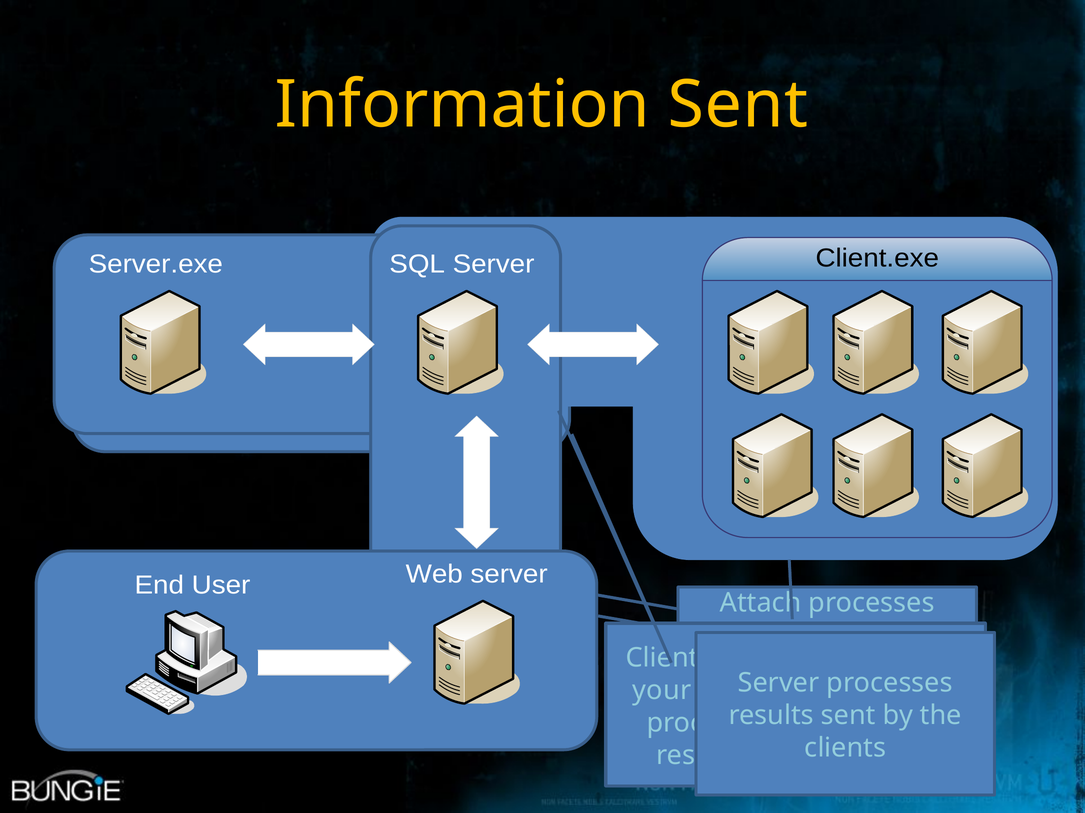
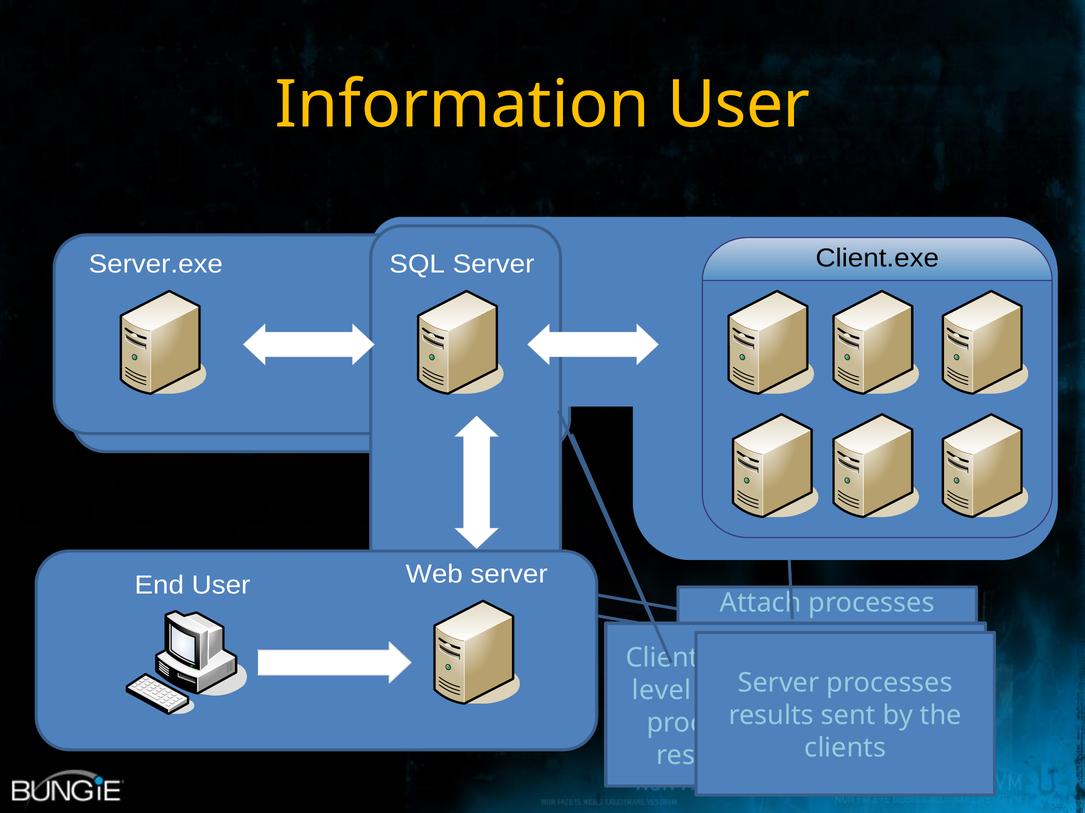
Information Sent: Sent -> User
your: your -> level
